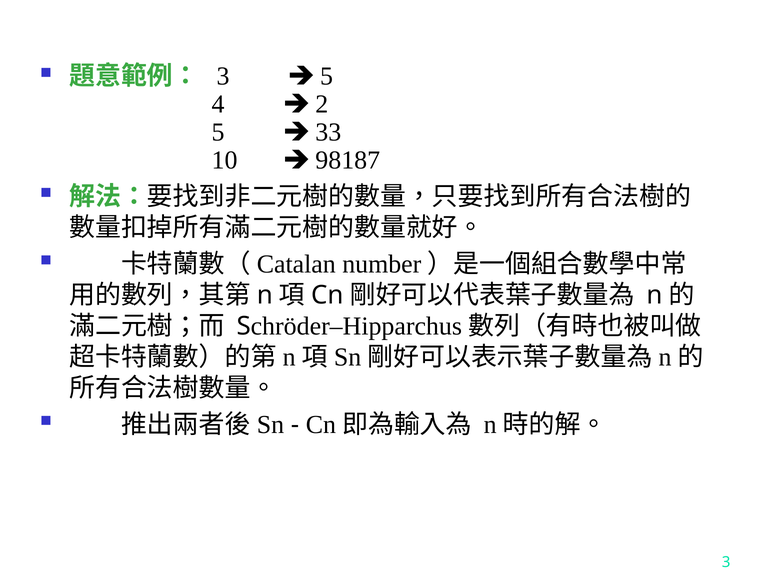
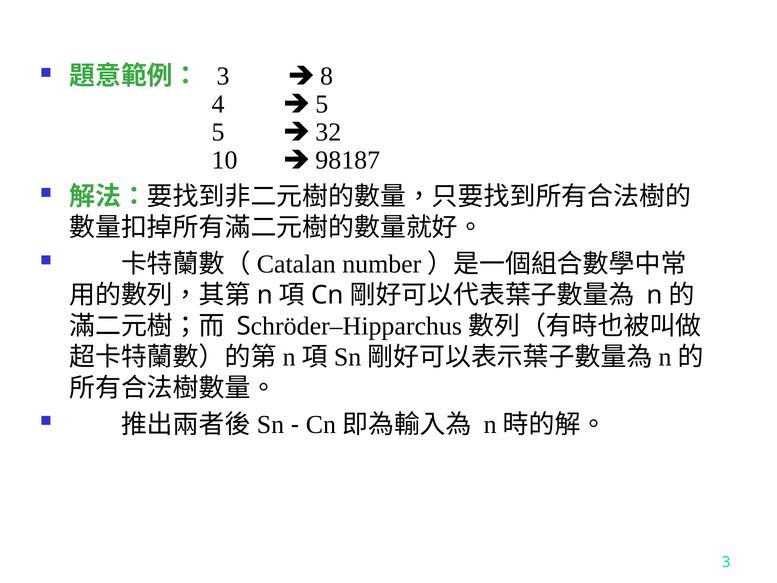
5 at (327, 76): 5 -> 8
2 at (322, 104): 2 -> 5
33: 33 -> 32
